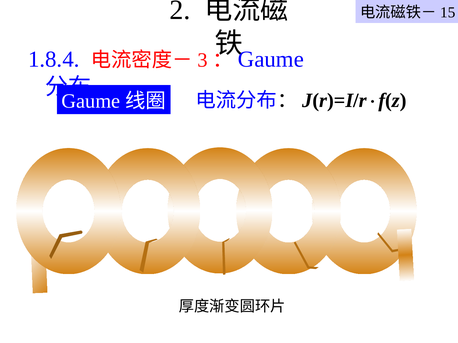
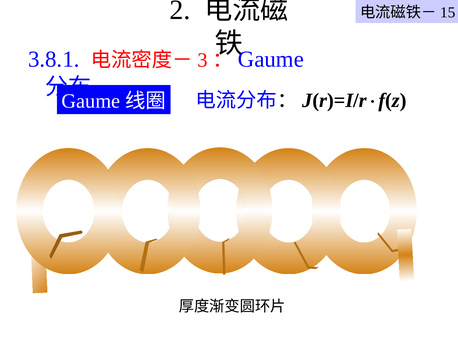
1.8.4: 1.8.4 -> 3.8.1
